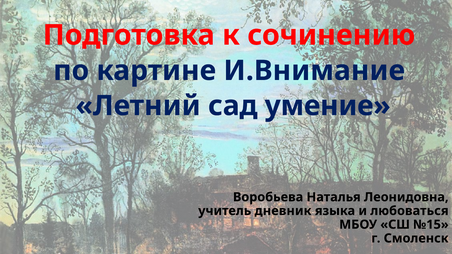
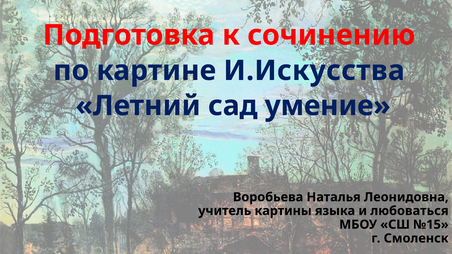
И.Внимание: И.Внимание -> И.Искусства
дневник: дневник -> картины
